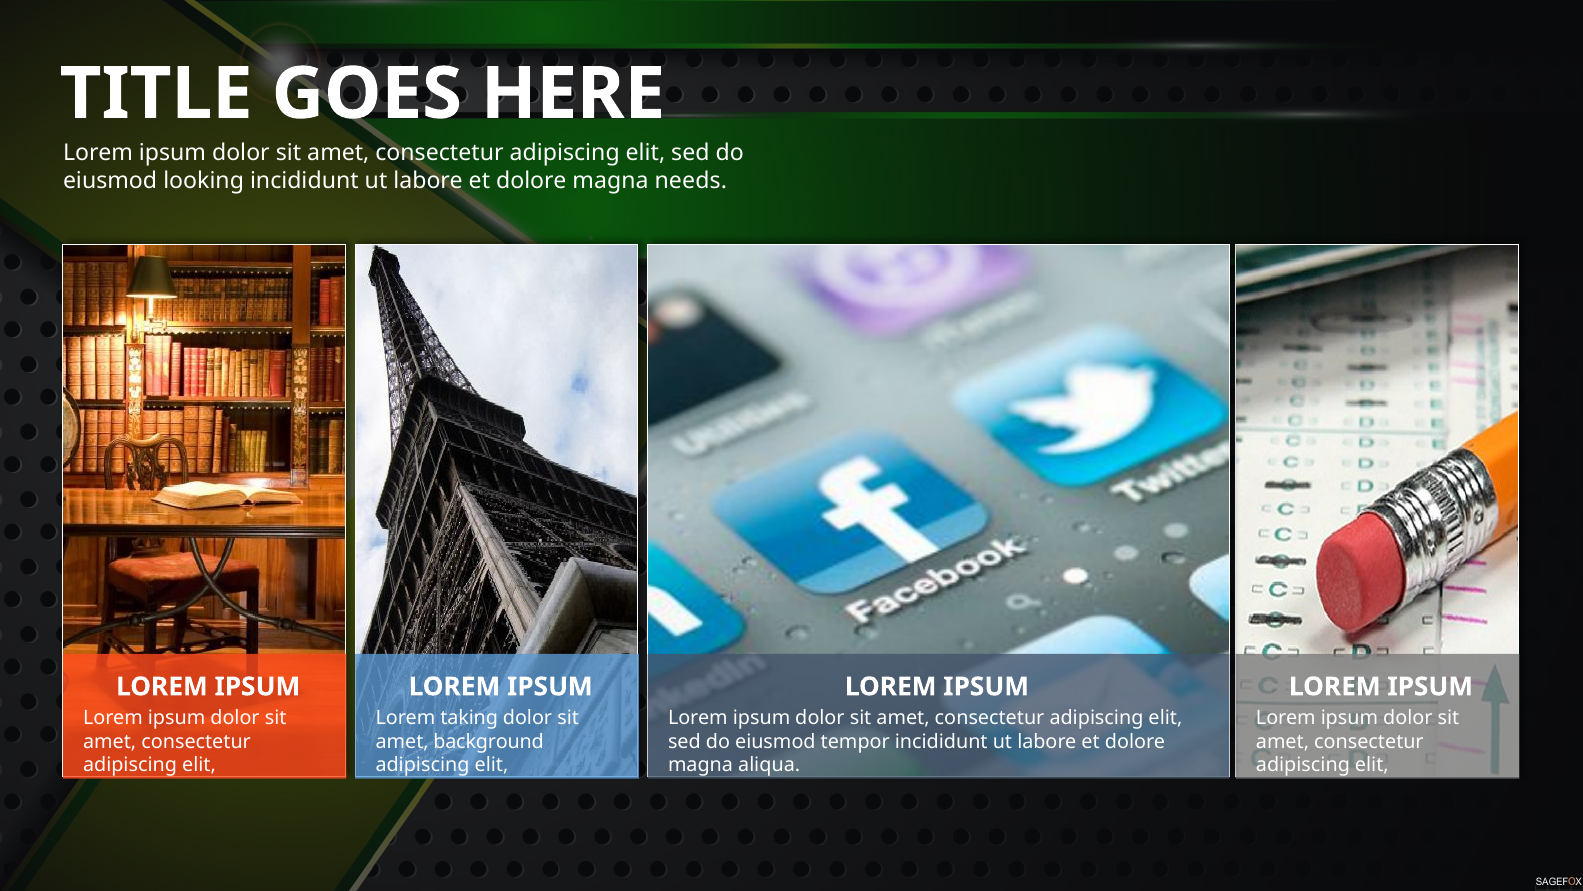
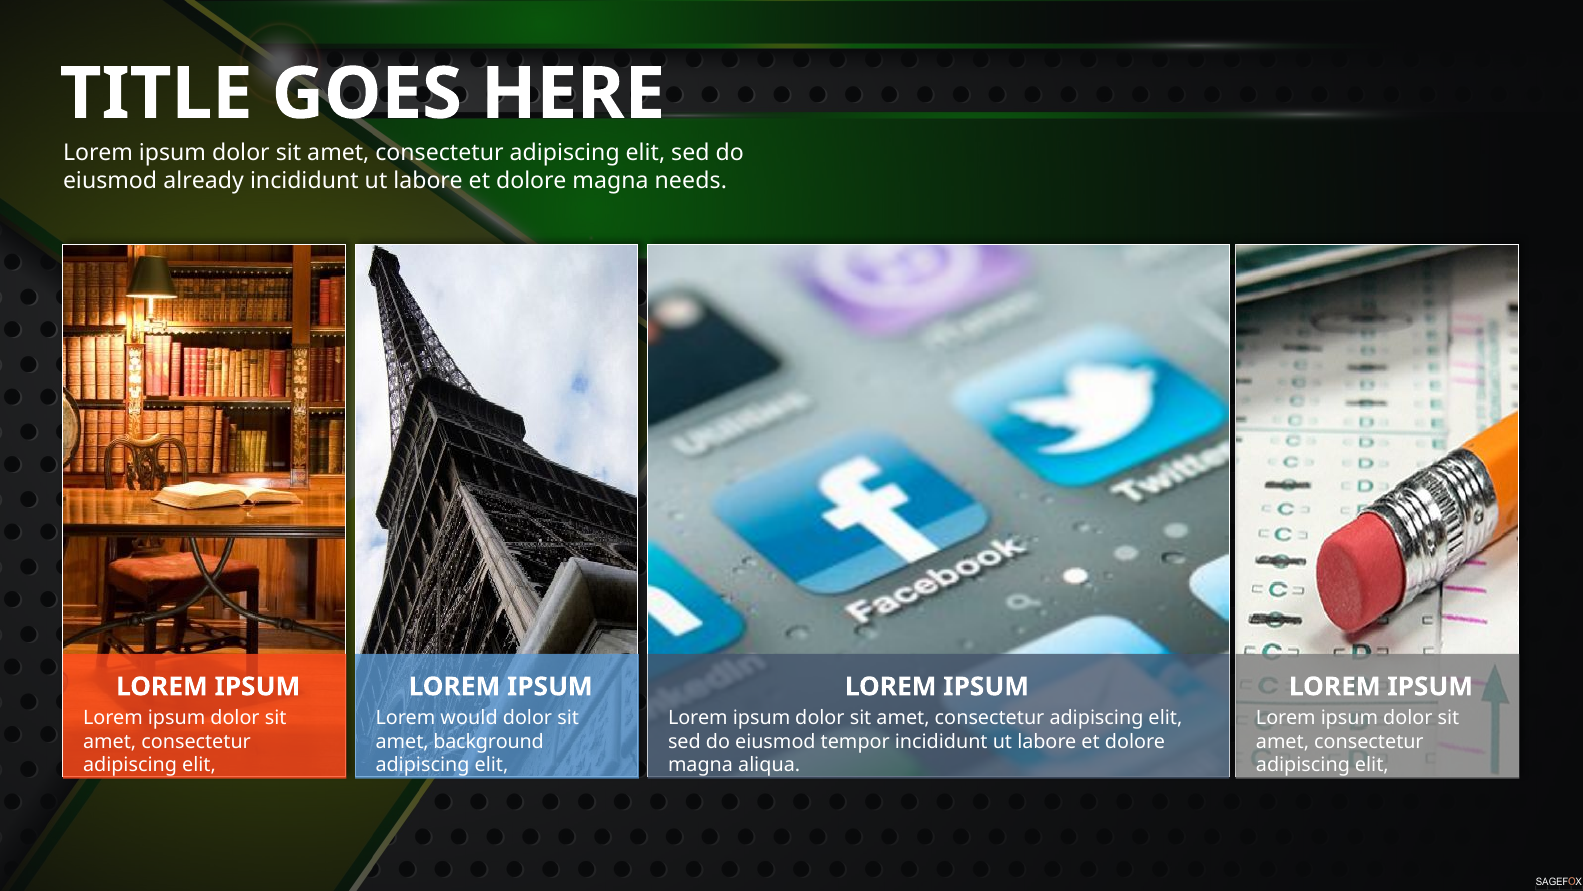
looking: looking -> already
taking: taking -> would
